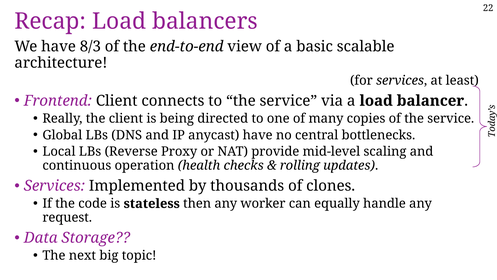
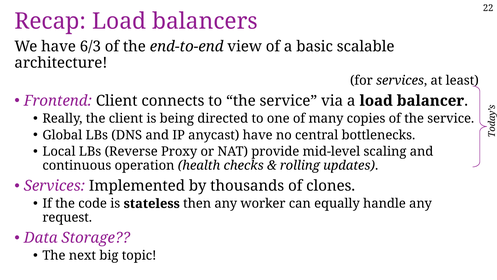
8/3: 8/3 -> 6/3
